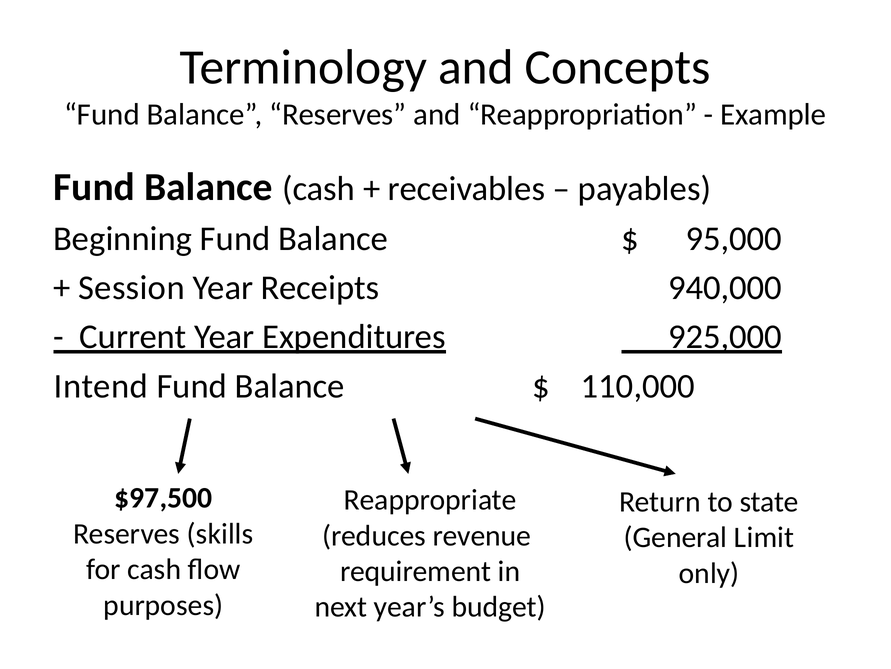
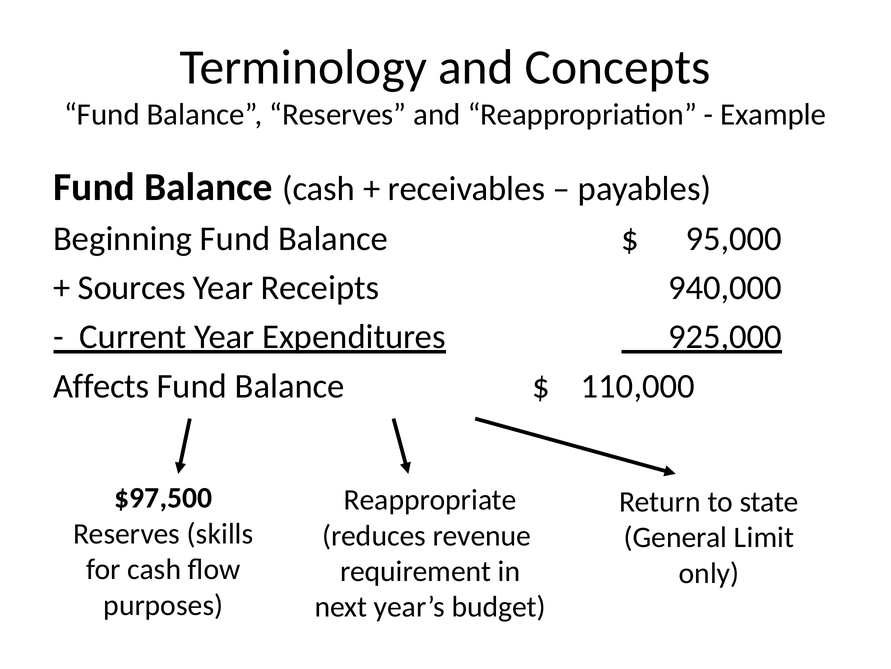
Session: Session -> Sources
Intend: Intend -> Affects
